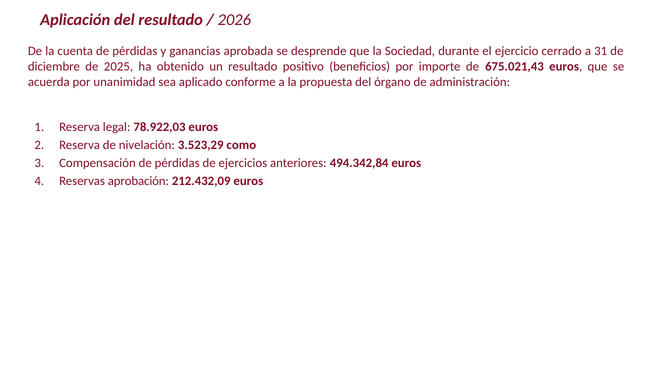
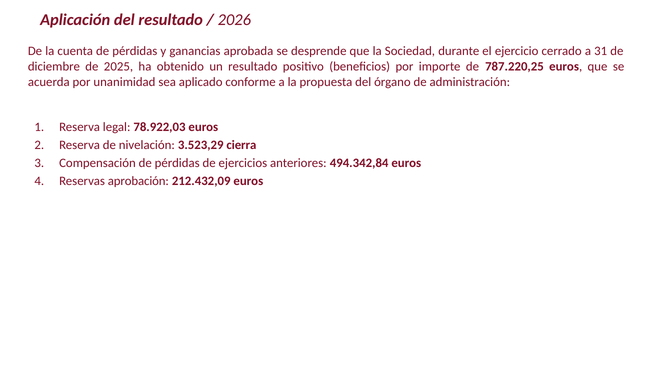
675.021,43: 675.021,43 -> 787.220,25
como: como -> cierra
